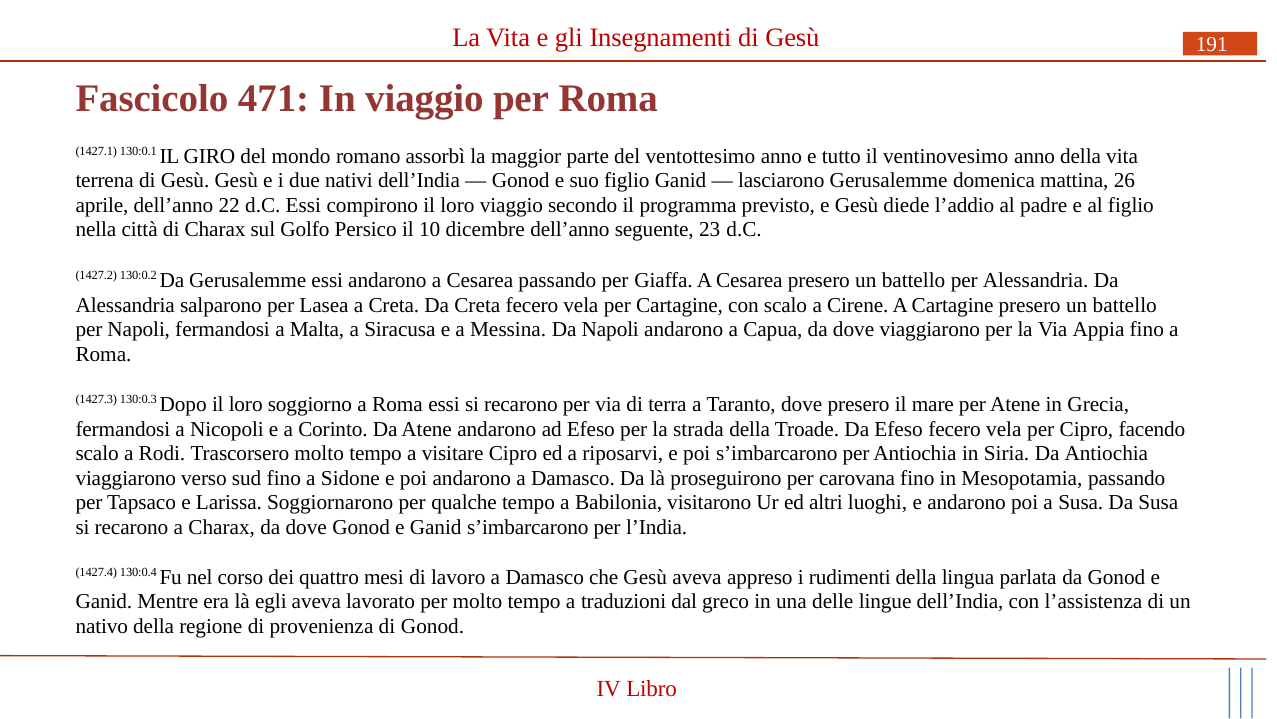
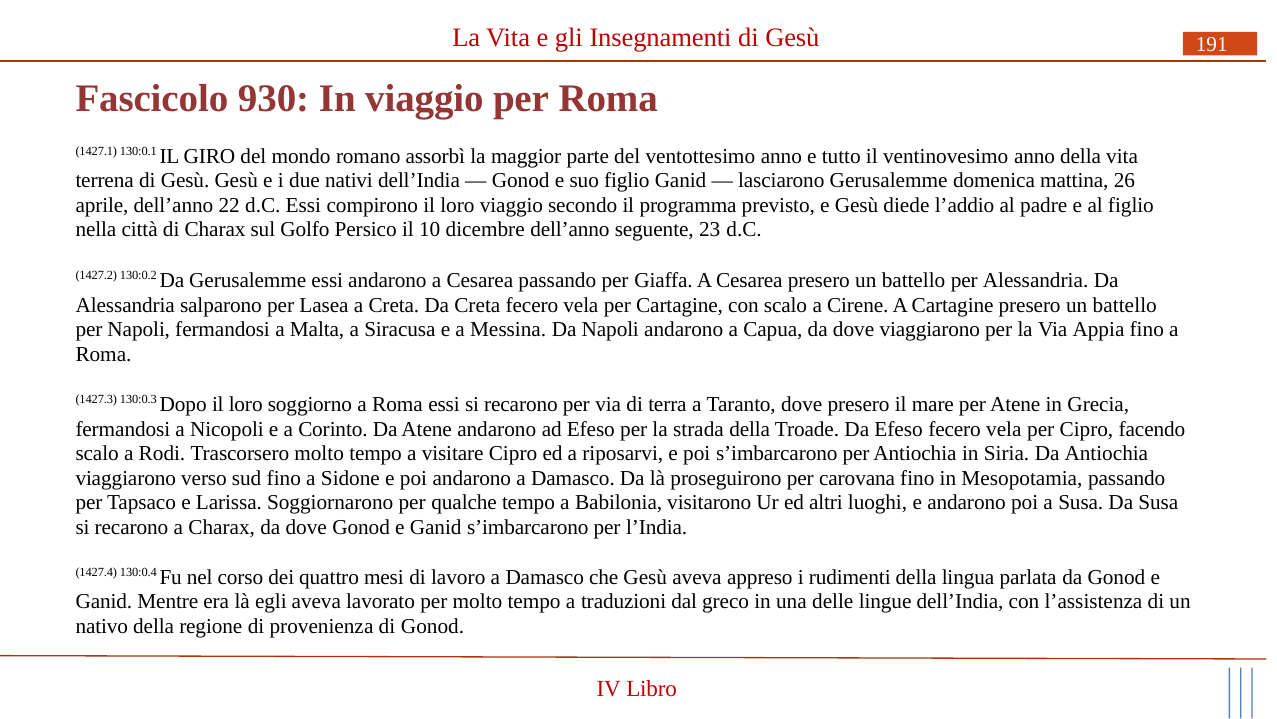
471: 471 -> 930
